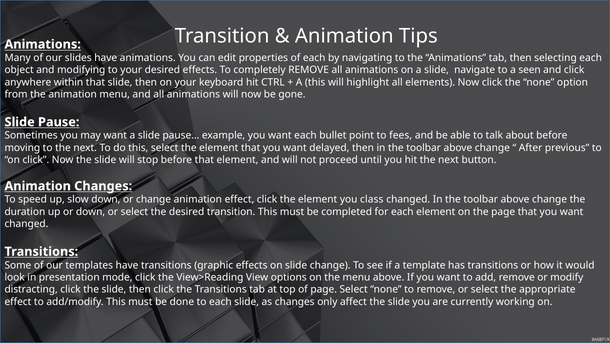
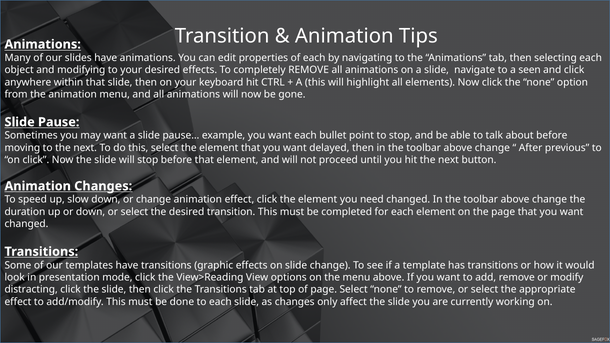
to fees: fees -> stop
class: class -> need
